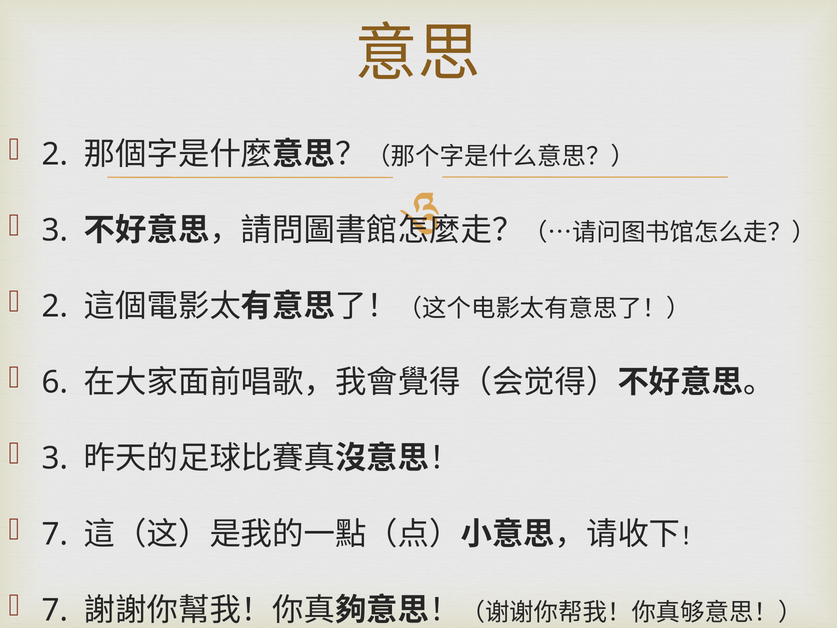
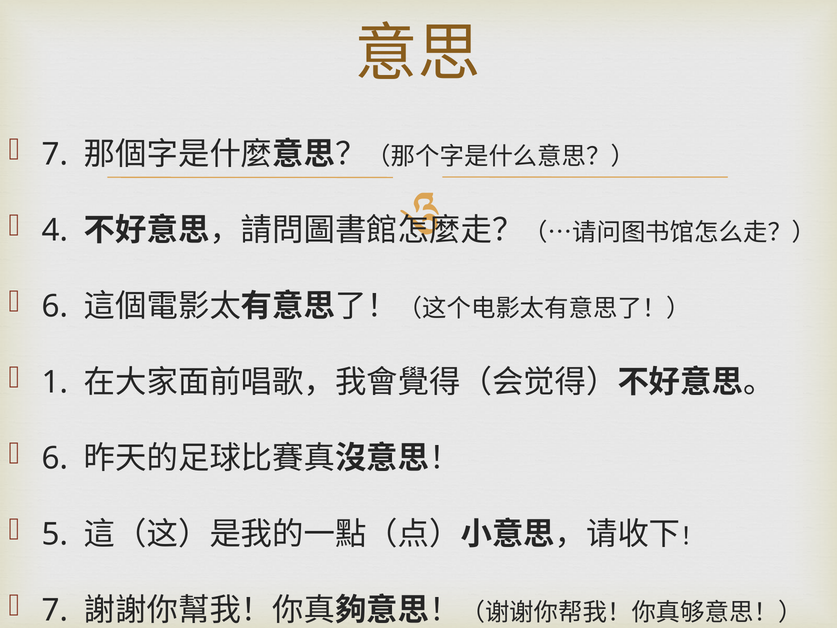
2 at (55, 155): 2 -> 7
3 at (55, 230): 3 -> 4
2 at (55, 306): 2 -> 6
6: 6 -> 1
3 at (55, 458): 3 -> 6
7 at (55, 534): 7 -> 5
